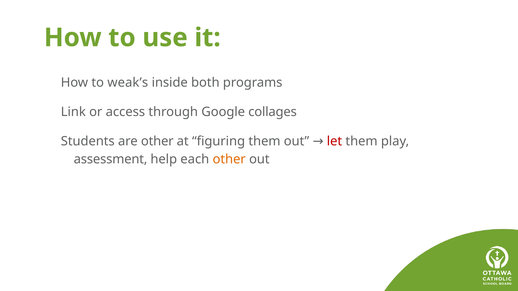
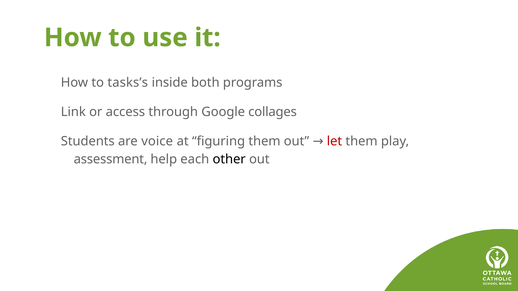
weak’s: weak’s -> tasks’s
are other: other -> voice
other at (229, 159) colour: orange -> black
